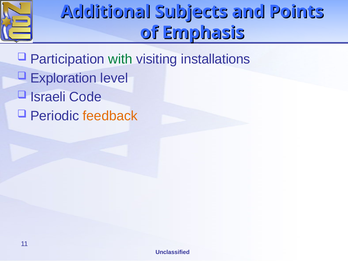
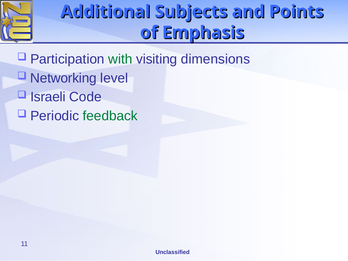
installations: installations -> dimensions
Exploration: Exploration -> Networking
feedback colour: orange -> green
